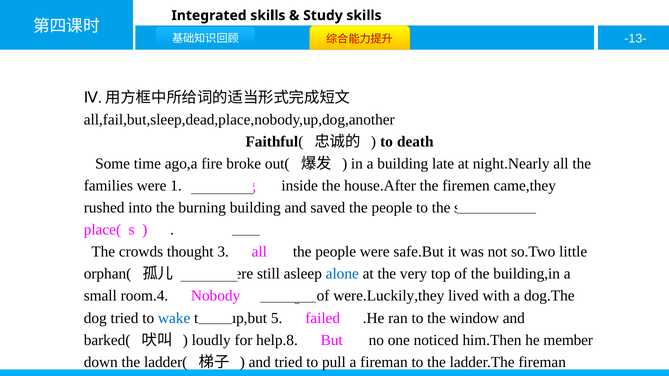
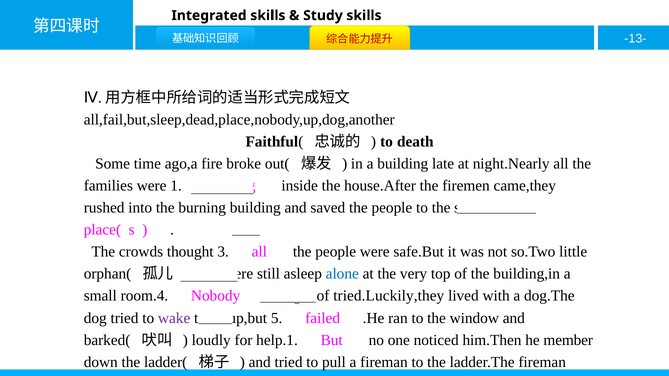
were.Luckily,they: were.Luckily,they -> tried.Luckily,they
wake colour: blue -> purple
help.8: help.8 -> help.1
